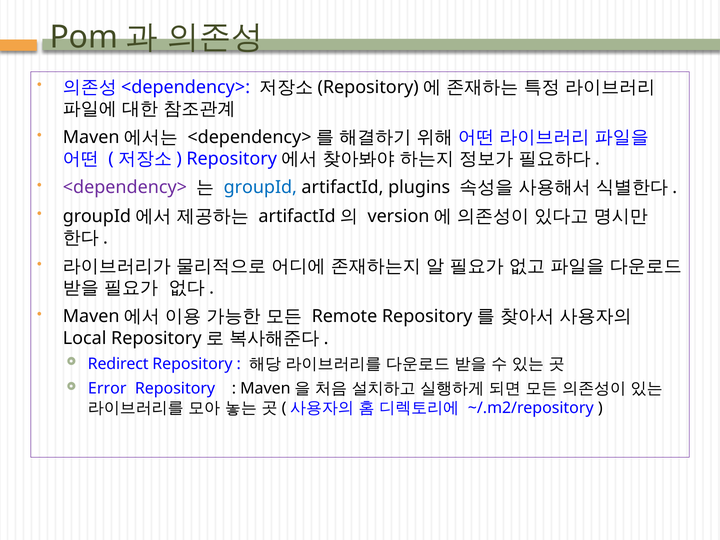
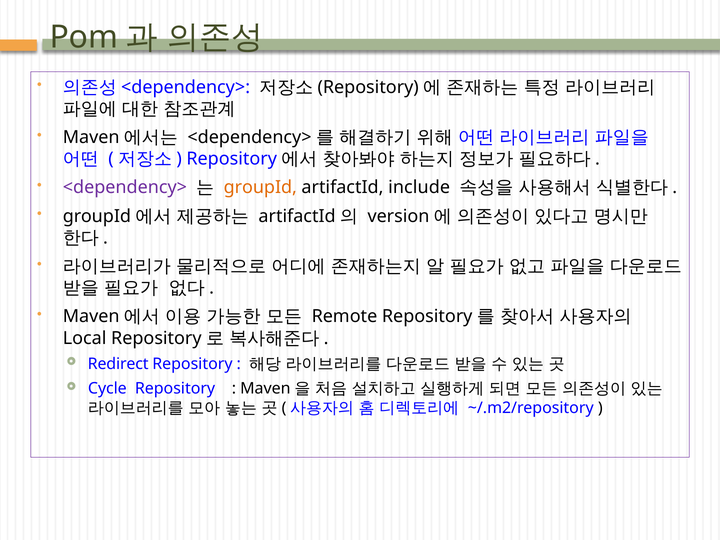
groupId colour: blue -> orange
plugins: plugins -> include
Error: Error -> Cycle
